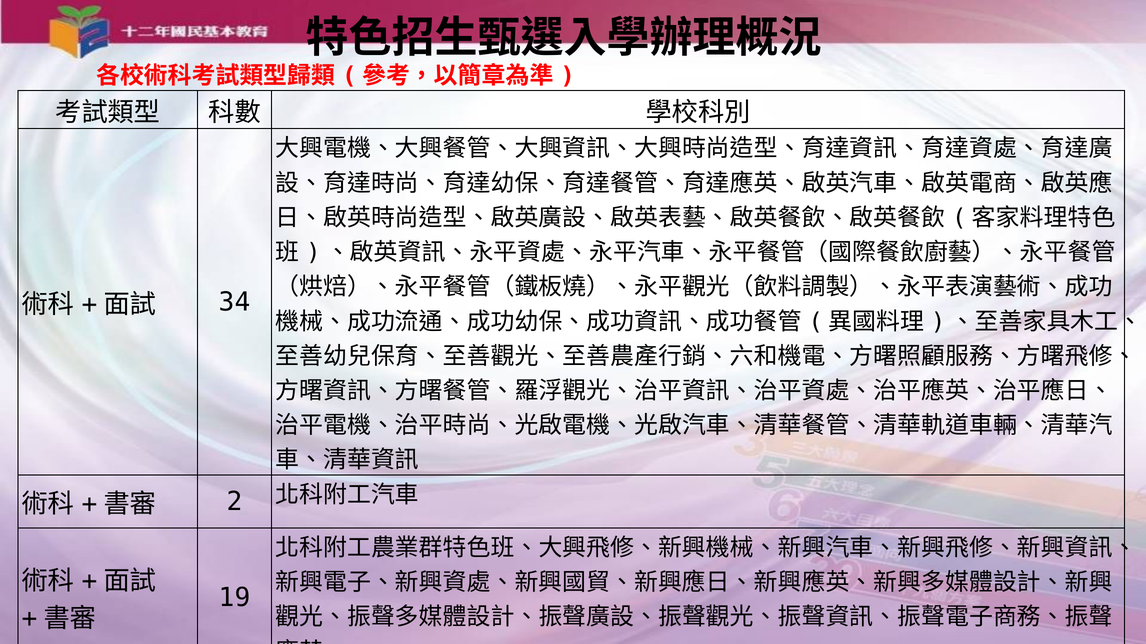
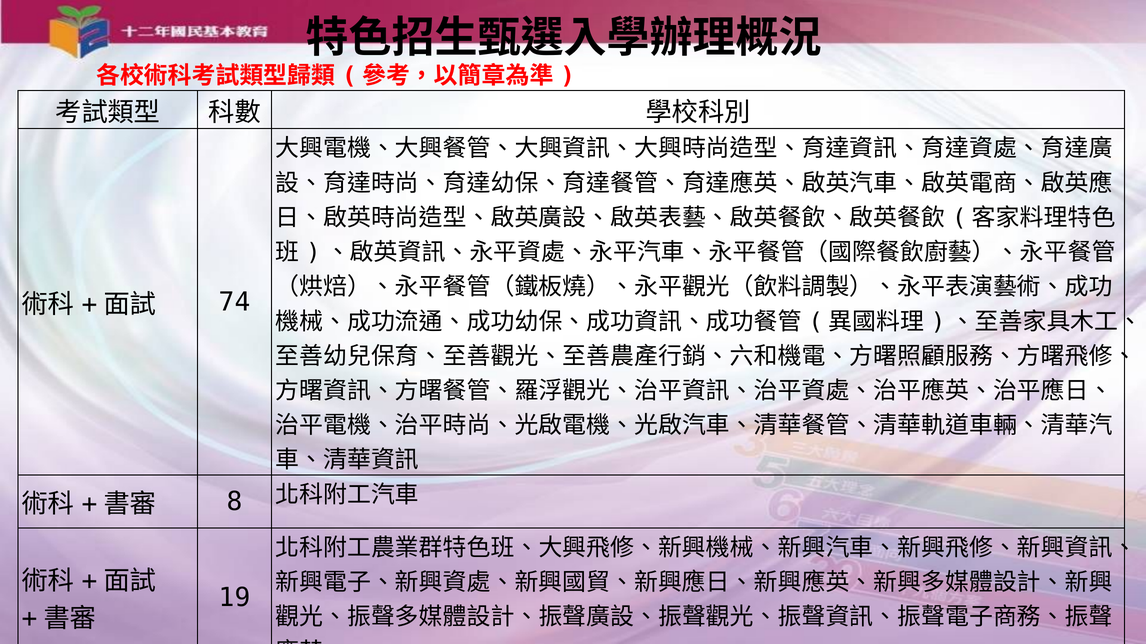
34 at (235, 302): 34 -> 74
2: 2 -> 8
